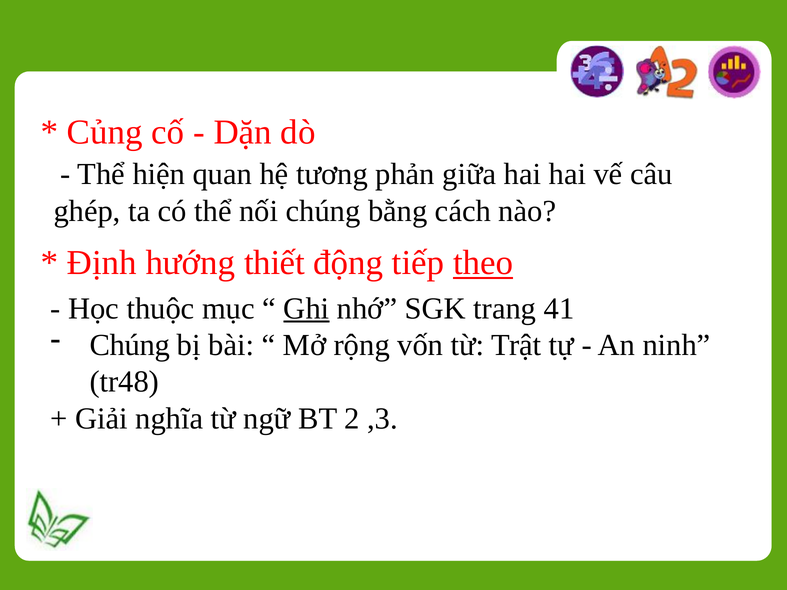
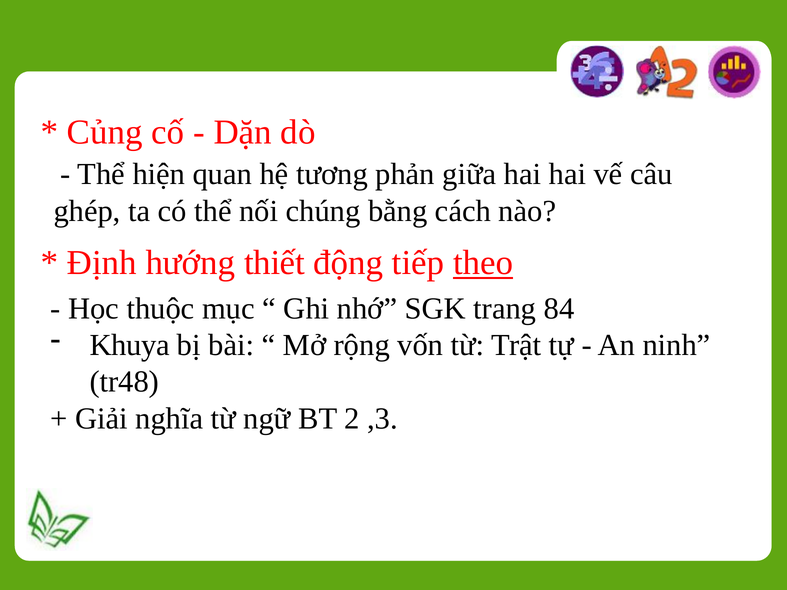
Ghi underline: present -> none
41: 41 -> 84
Chúng at (130, 345): Chúng -> Khuya
